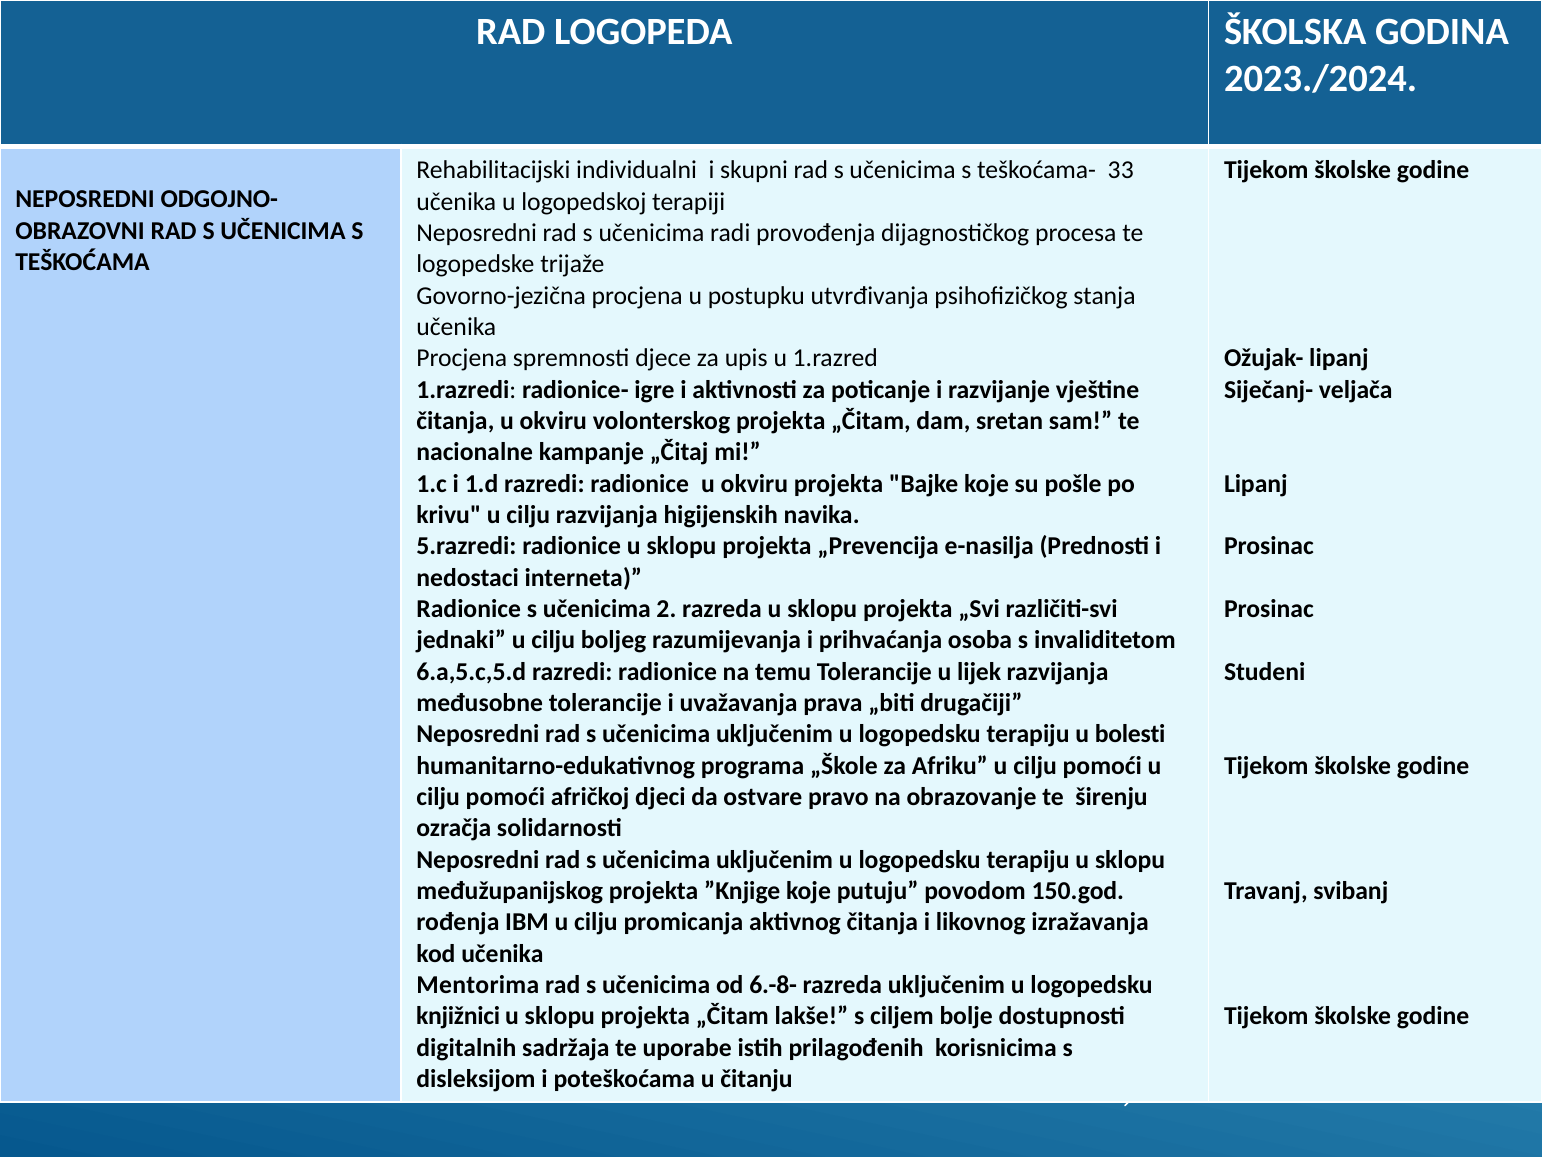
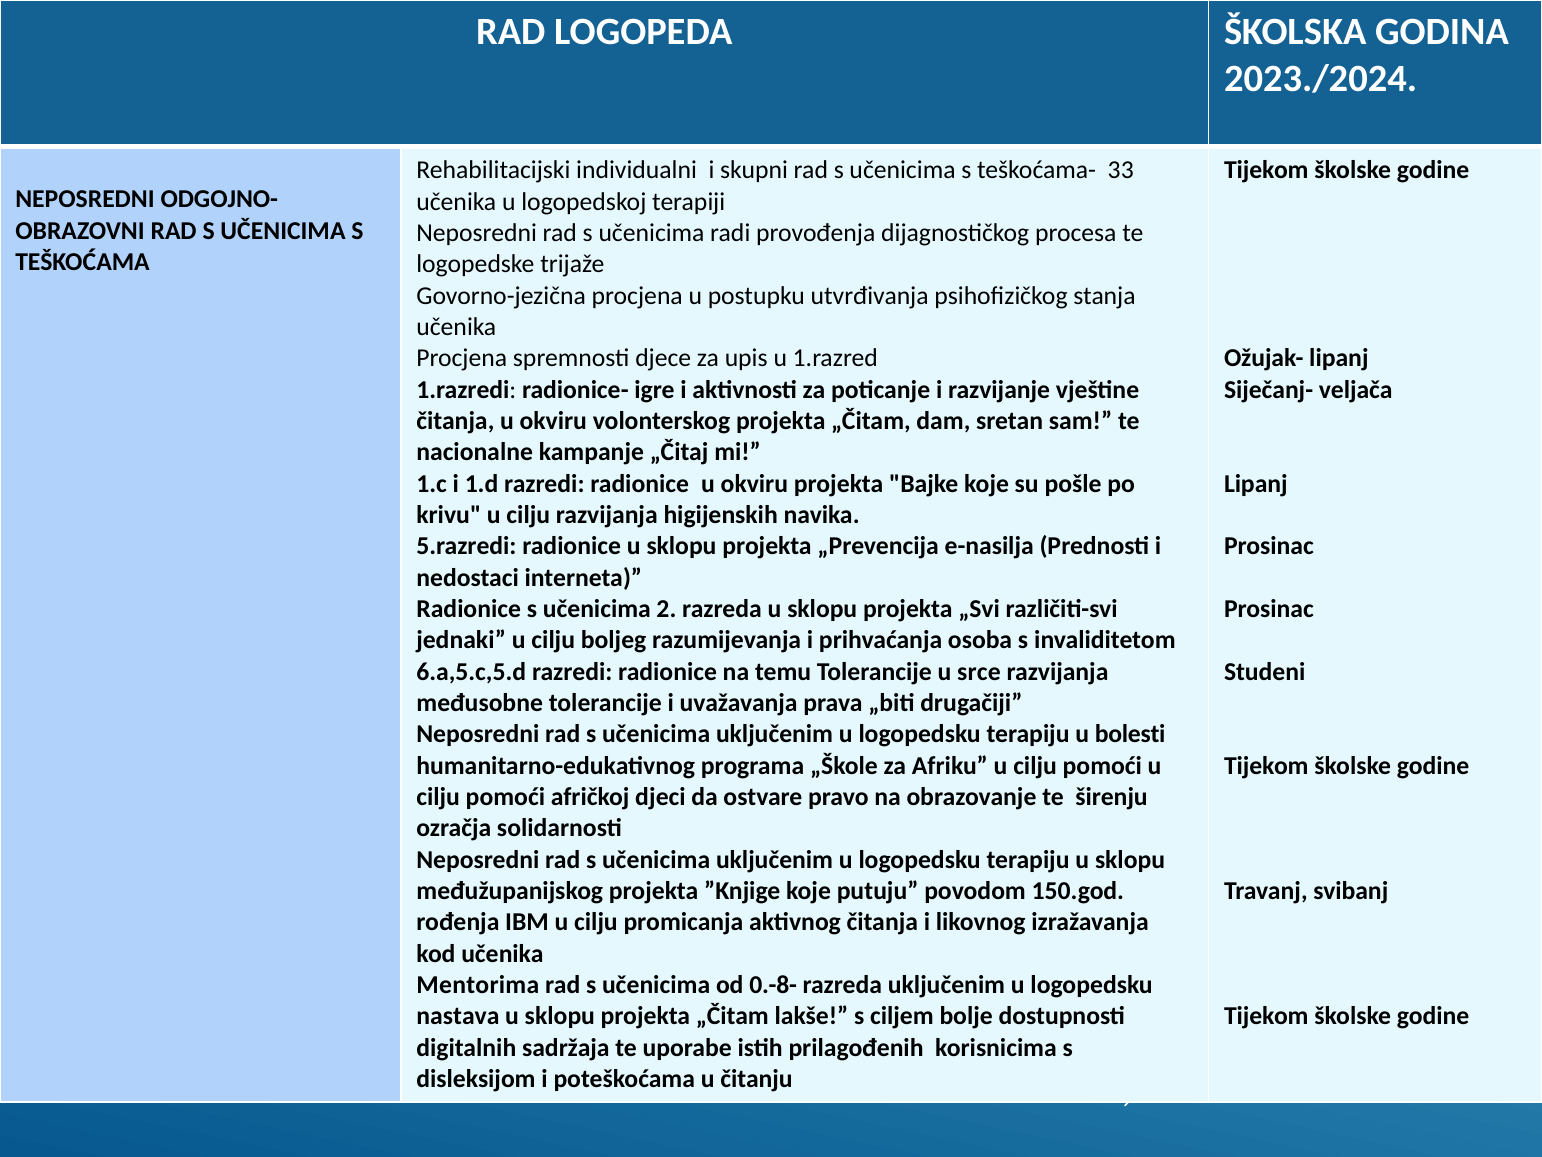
lijek: lijek -> srce
6.-8-: 6.-8- -> 0.-8-
knjižnici: knjižnici -> nastava
